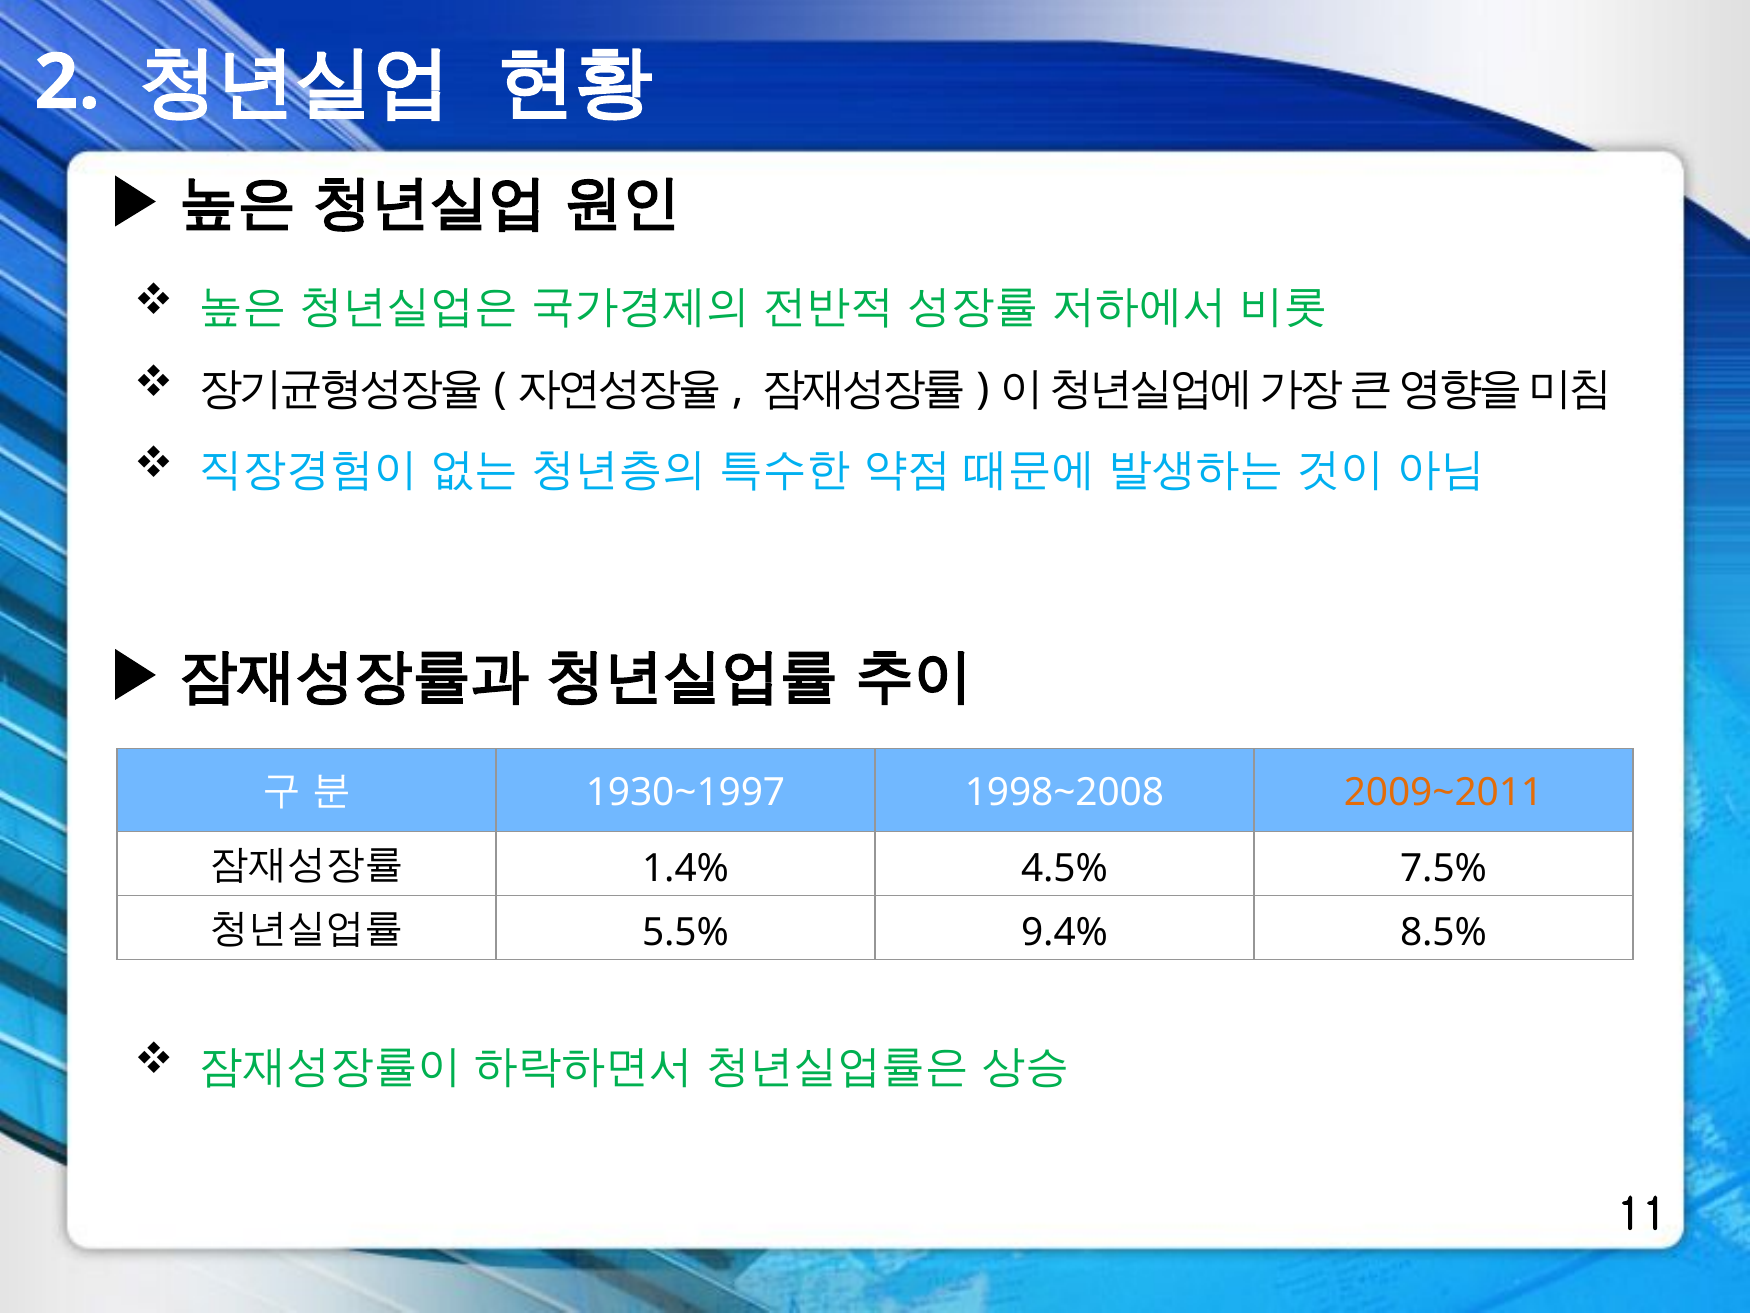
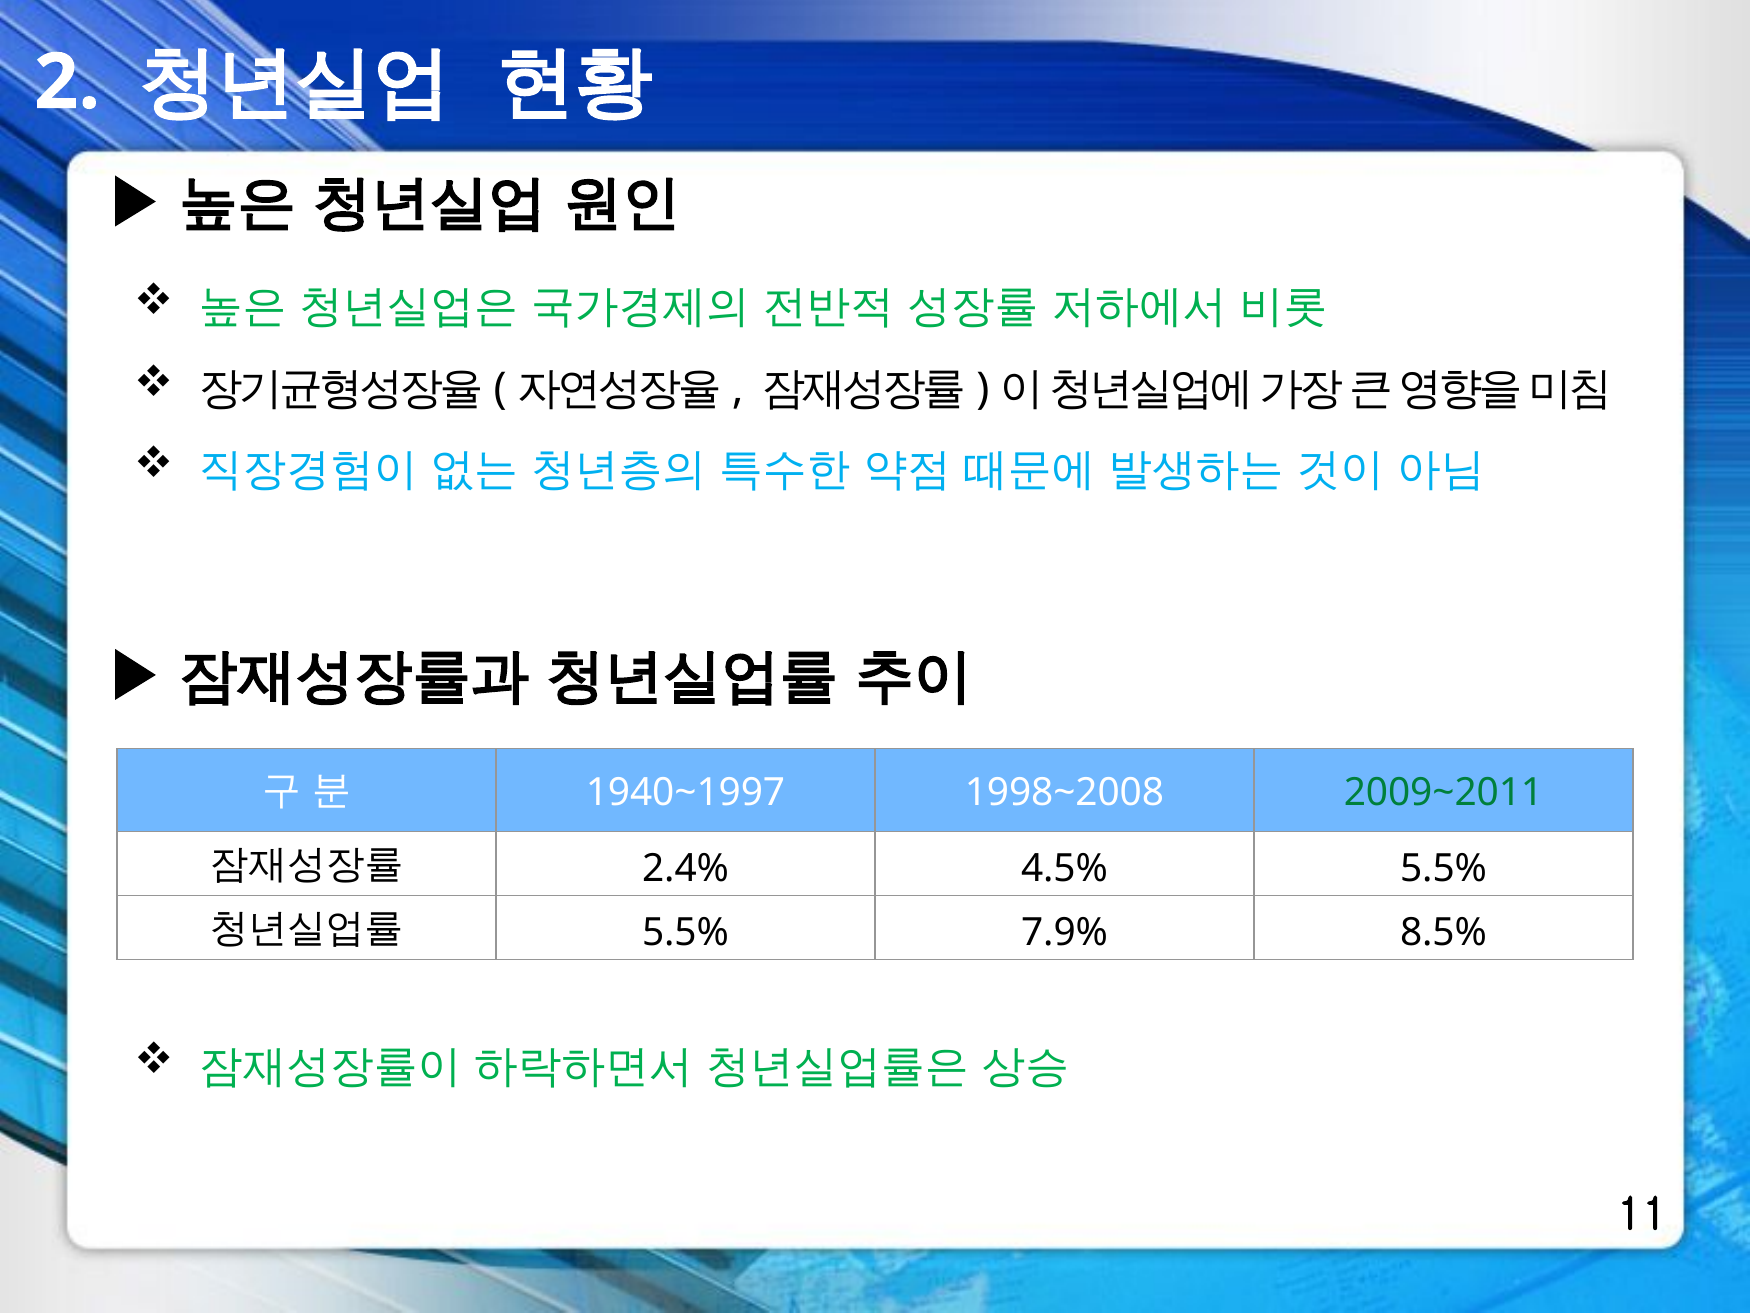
1930~1997: 1930~1997 -> 1940~1997
2009~2011 colour: orange -> green
1.4%: 1.4% -> 2.4%
4.5% 7.5%: 7.5% -> 5.5%
9.4%: 9.4% -> 7.9%
